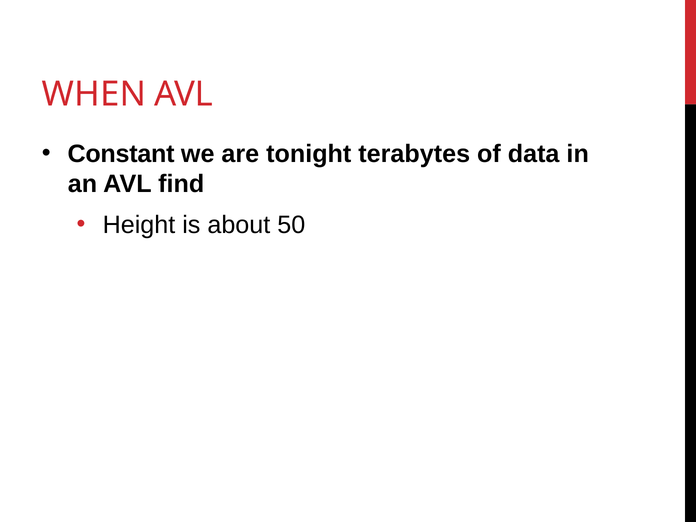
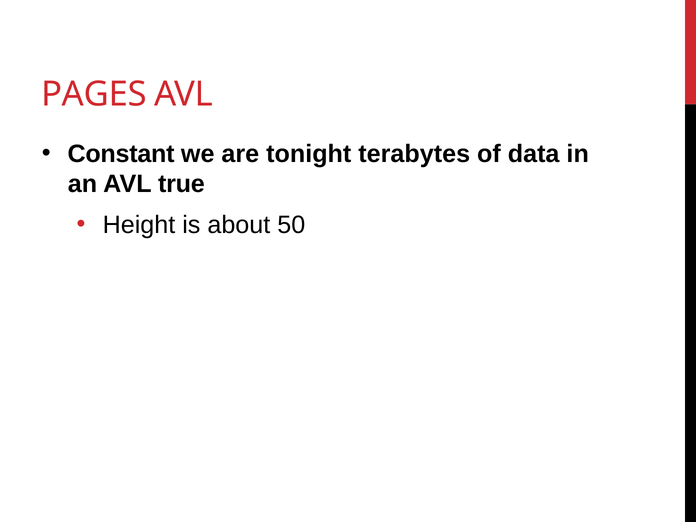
WHEN: WHEN -> PAGES
find: find -> true
